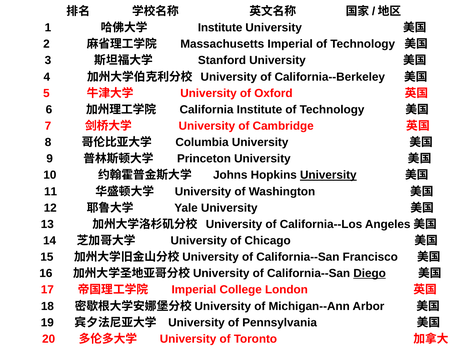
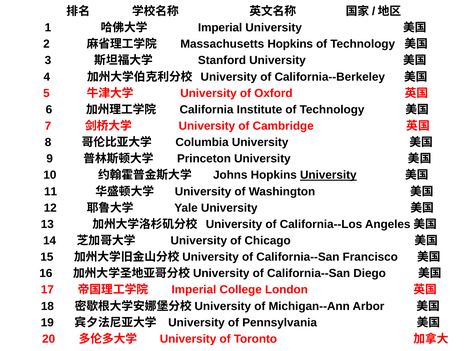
Institute at (220, 28): Institute -> Imperial
Massachusetts Imperial: Imperial -> Hopkins
Diego underline: present -> none
